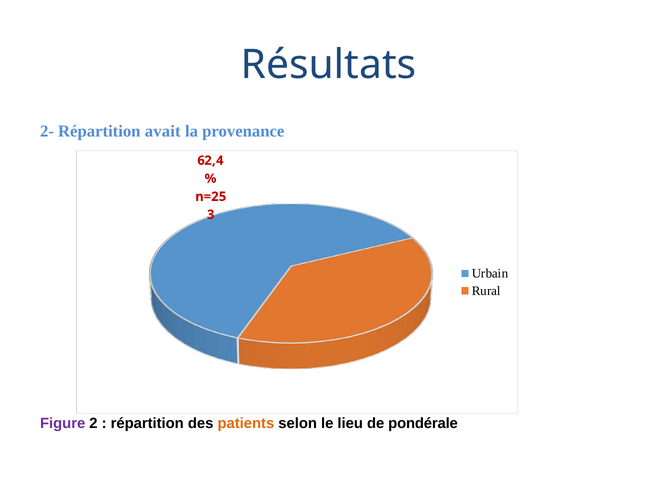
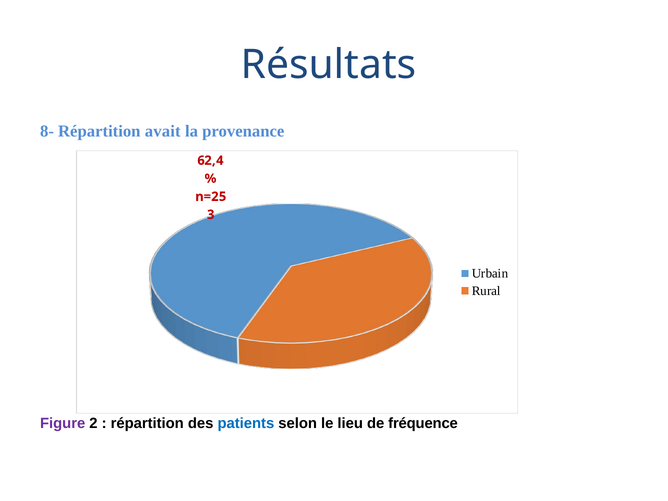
2-: 2- -> 8-
patients colour: orange -> blue
pondérale: pondérale -> fréquence
